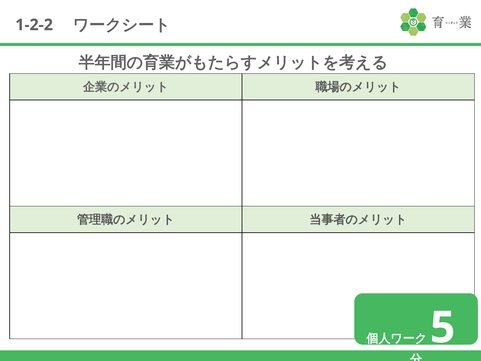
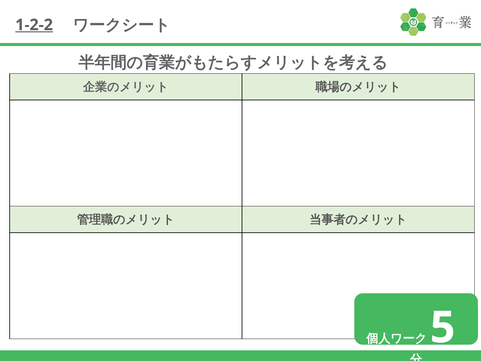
1-2-2 underline: none -> present
